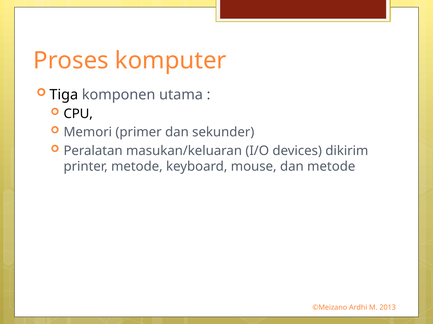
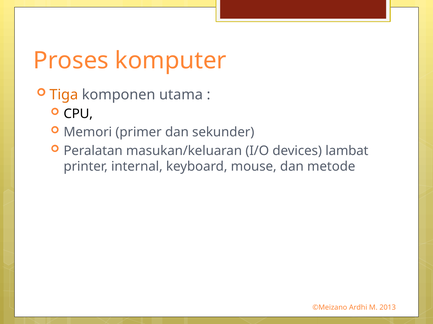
Tiga colour: black -> orange
dikirim: dikirim -> lambat
printer metode: metode -> internal
